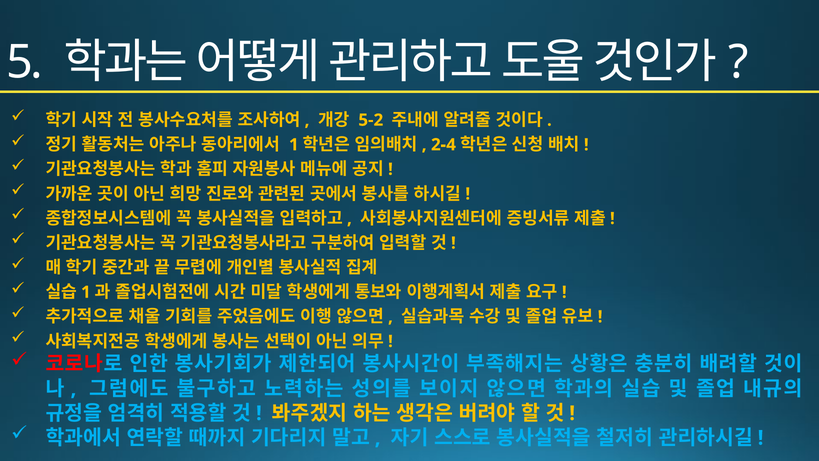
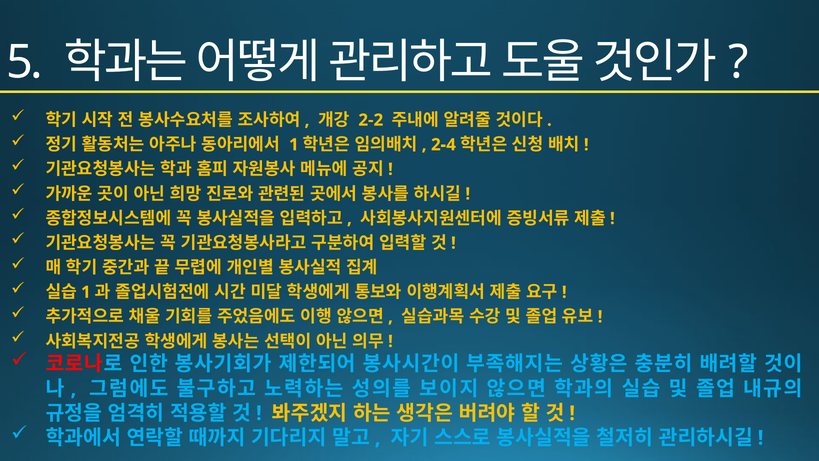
5-2: 5-2 -> 2-2
